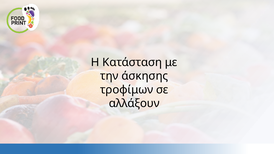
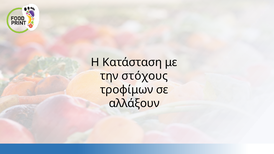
άσκησης: άσκησης -> στόχους
